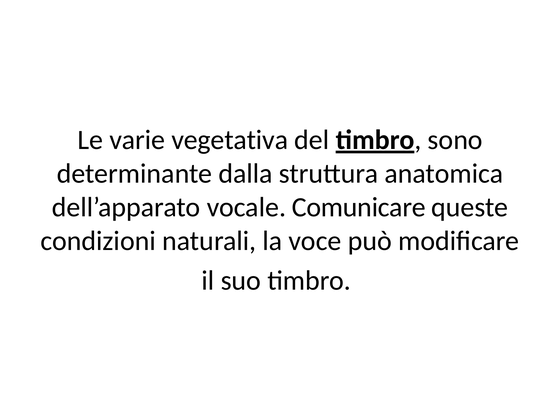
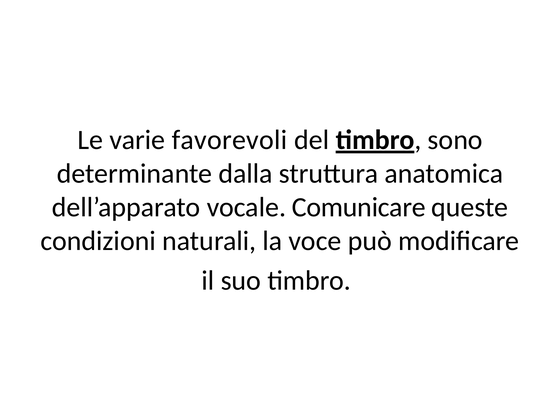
vegetativa: vegetativa -> favorevoli
